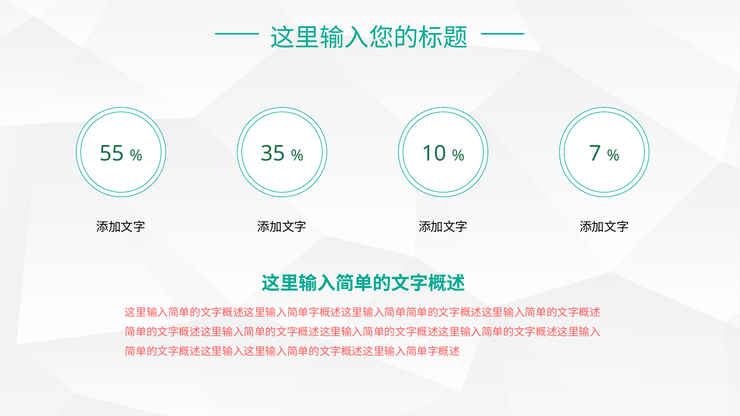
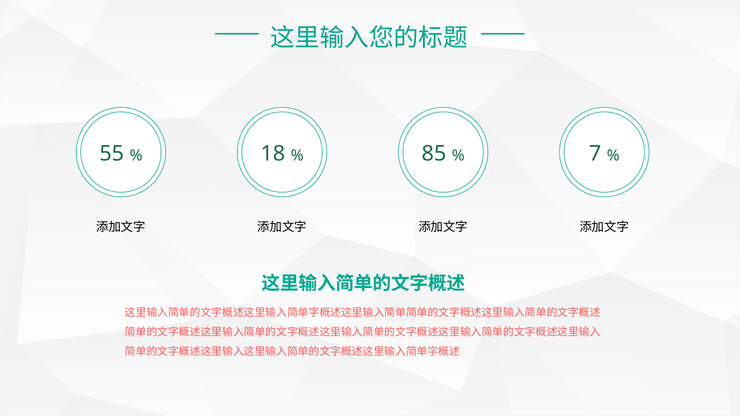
35: 35 -> 18
10: 10 -> 85
